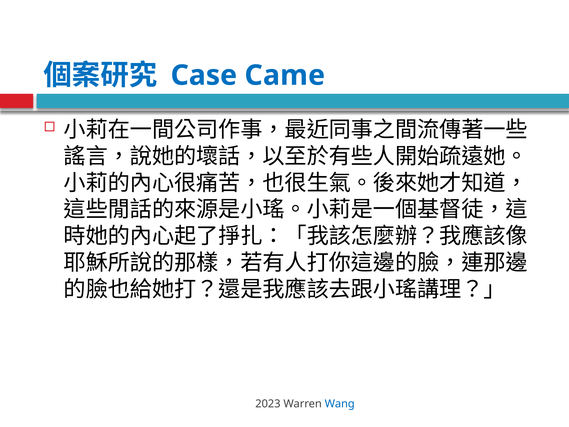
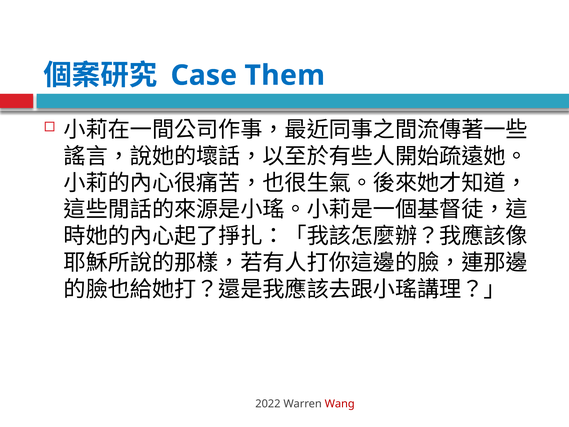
Came: Came -> Them
2023: 2023 -> 2022
Wang colour: blue -> red
